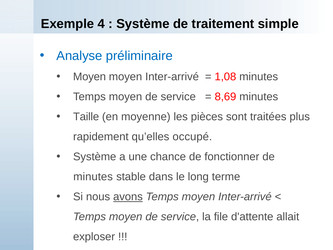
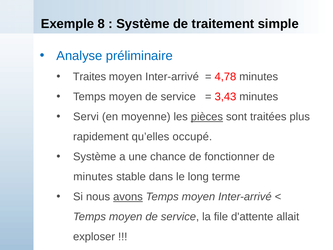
4: 4 -> 8
Moyen at (89, 77): Moyen -> Traites
1,08: 1,08 -> 4,78
8,69: 8,69 -> 3,43
Taille: Taille -> Servi
pièces underline: none -> present
